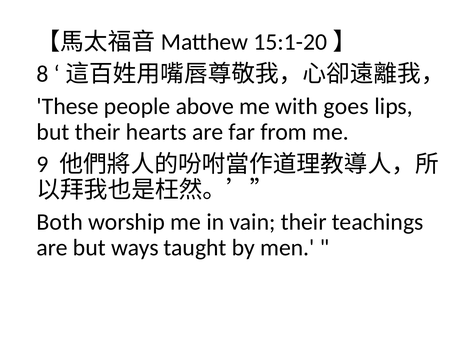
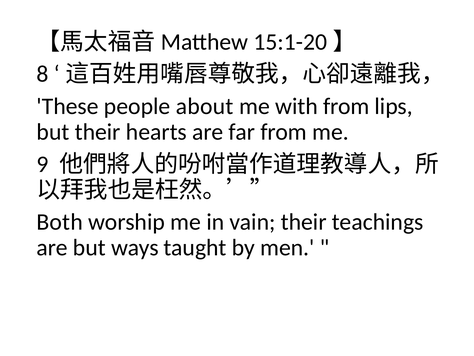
above: above -> about
with goes: goes -> from
